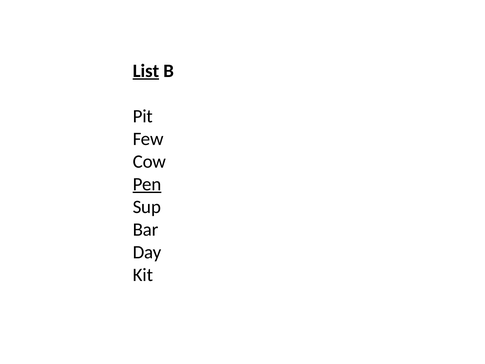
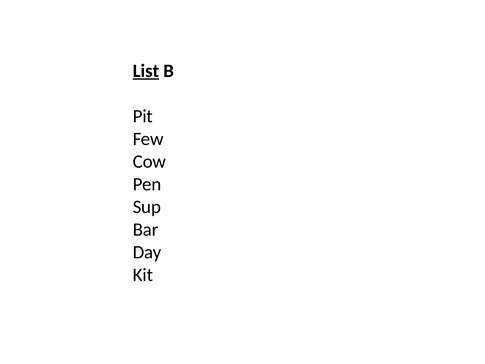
Pen underline: present -> none
